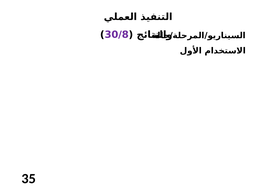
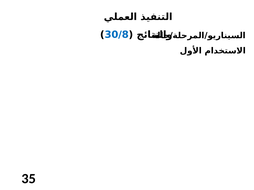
30/8 colour: purple -> blue
